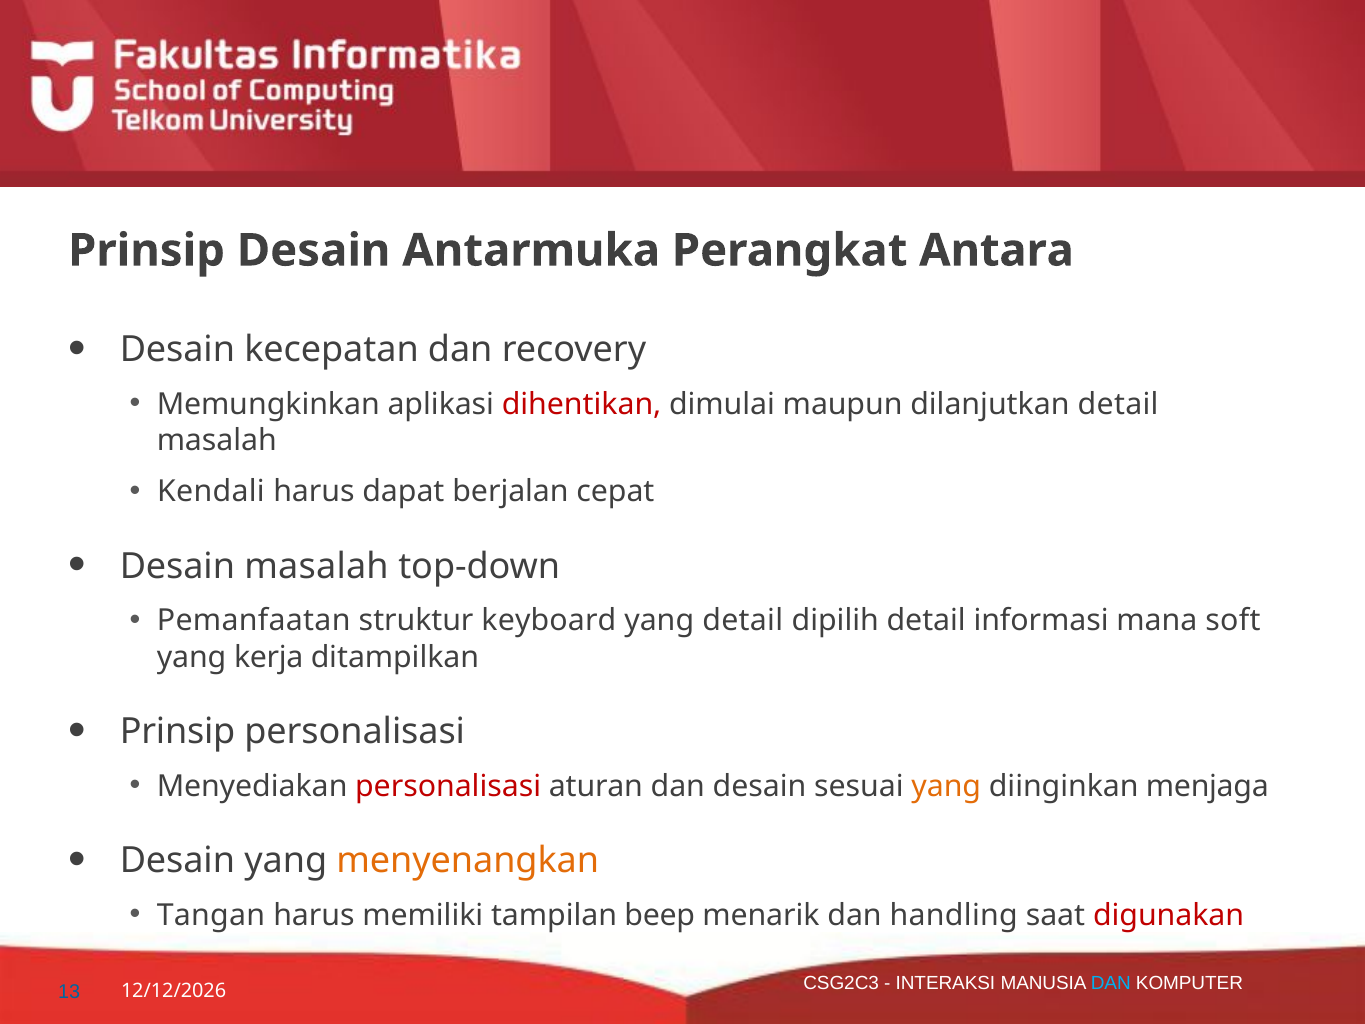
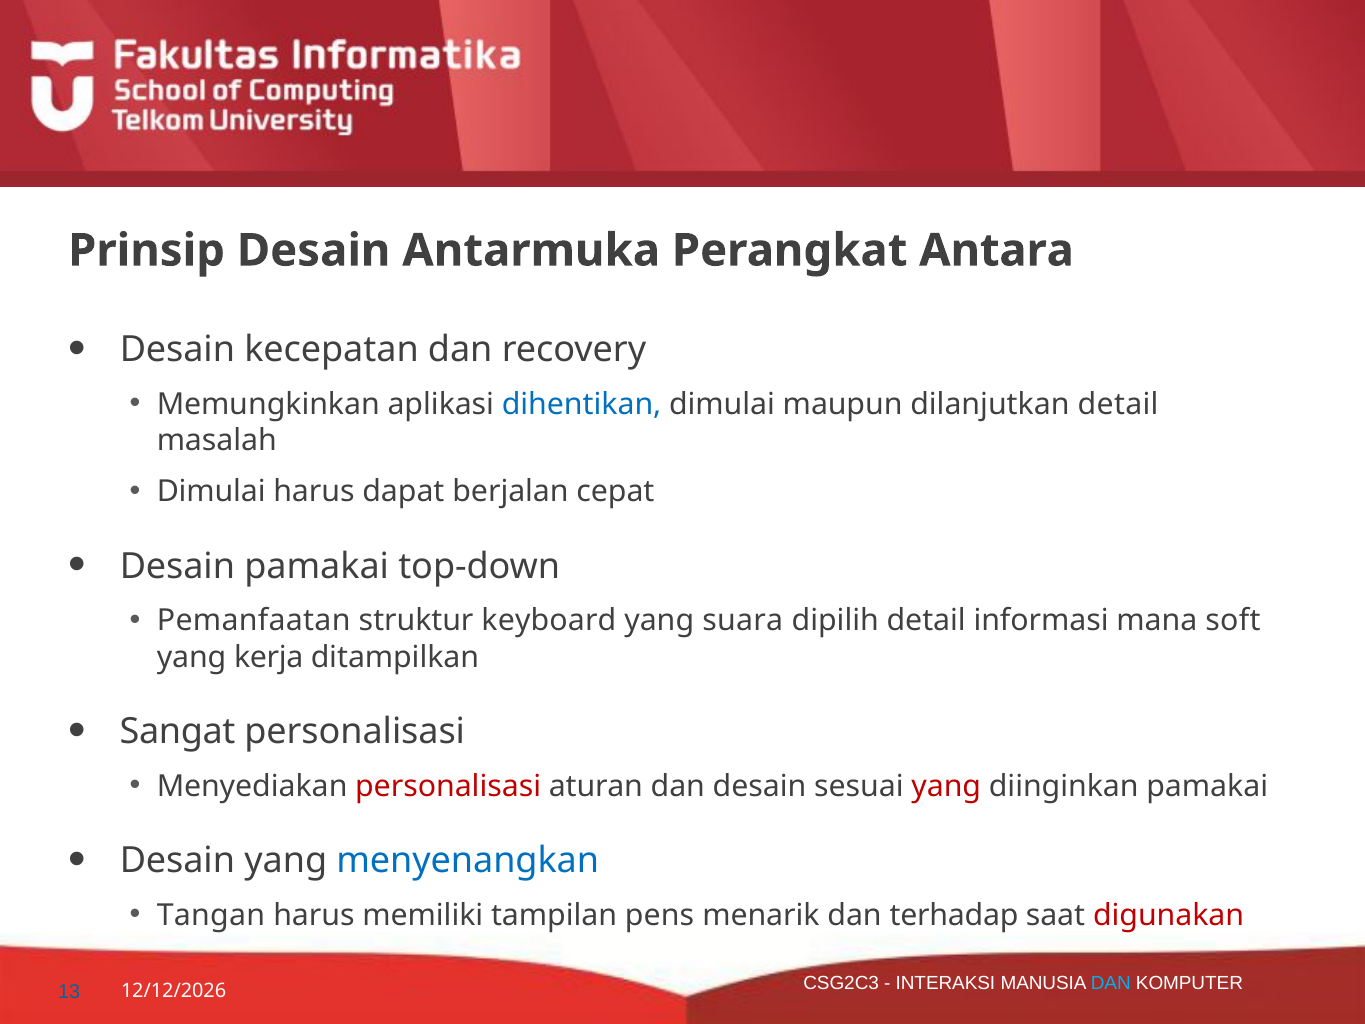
dihentikan colour: red -> blue
Kendali at (211, 492): Kendali -> Dimulai
Desain masalah: masalah -> pamakai
yang detail: detail -> suara
Prinsip at (178, 731): Prinsip -> Sangat
yang at (946, 786) colour: orange -> red
diinginkan menjaga: menjaga -> pamakai
menyenangkan colour: orange -> blue
beep: beep -> pens
handling: handling -> terhadap
